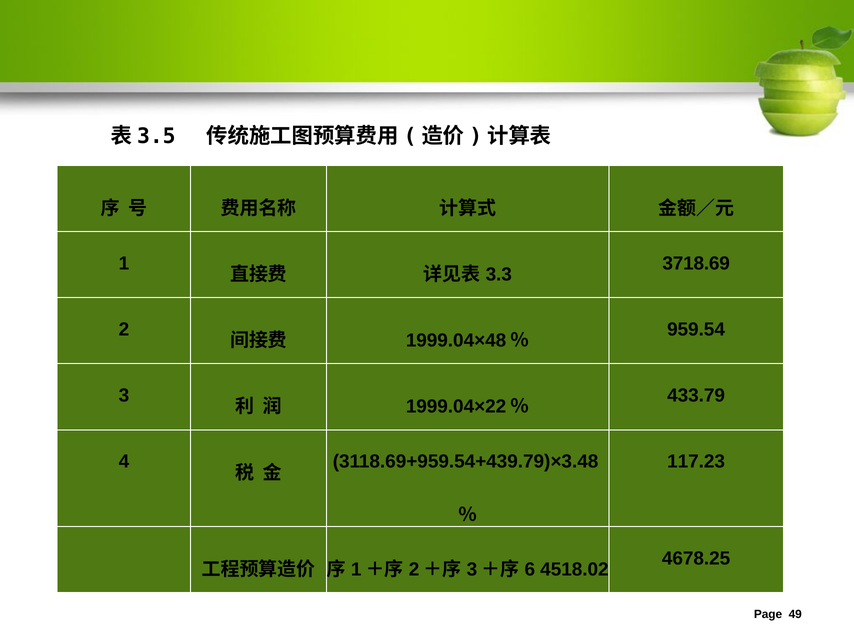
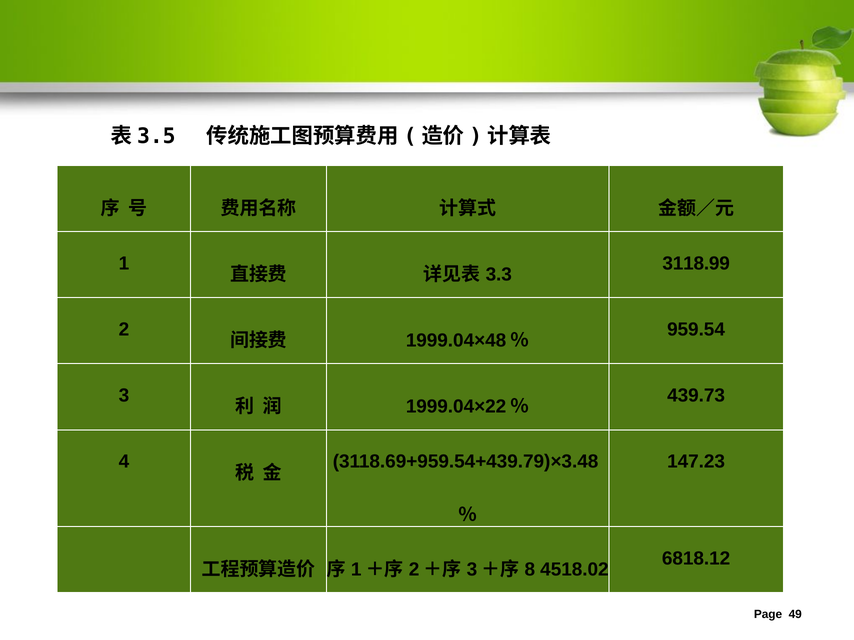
3718.69: 3718.69 -> 3118.99
433.79: 433.79 -> 439.73
117.23: 117.23 -> 147.23
4678.25: 4678.25 -> 6818.12
6: 6 -> 8
